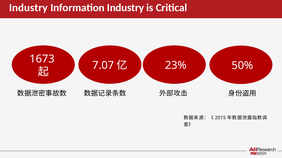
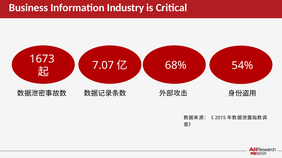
Industry at (28, 8): Industry -> Business
23%: 23% -> 68%
50%: 50% -> 54%
